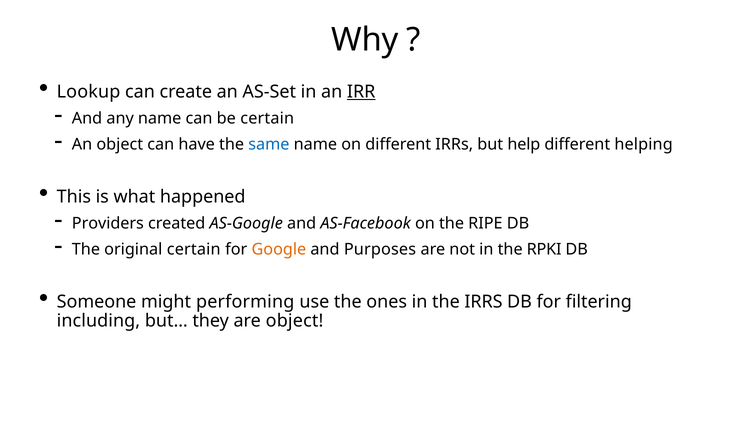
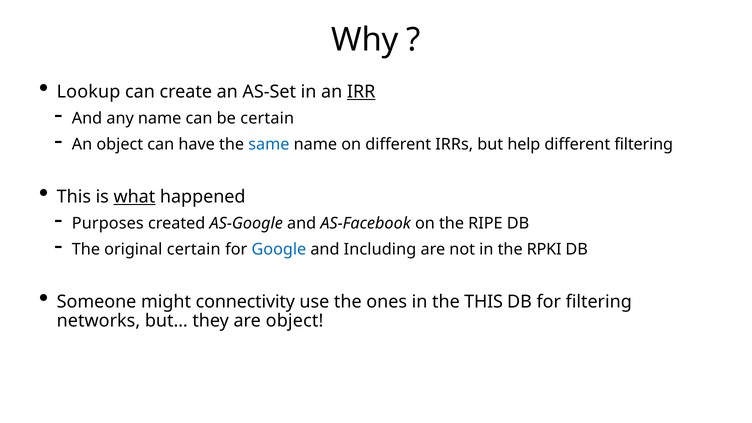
different helping: helping -> filtering
what underline: none -> present
Providers: Providers -> Purposes
Google colour: orange -> blue
Purposes: Purposes -> Including
performing: performing -> connectivity
the IRRS: IRRS -> THIS
including: including -> networks
